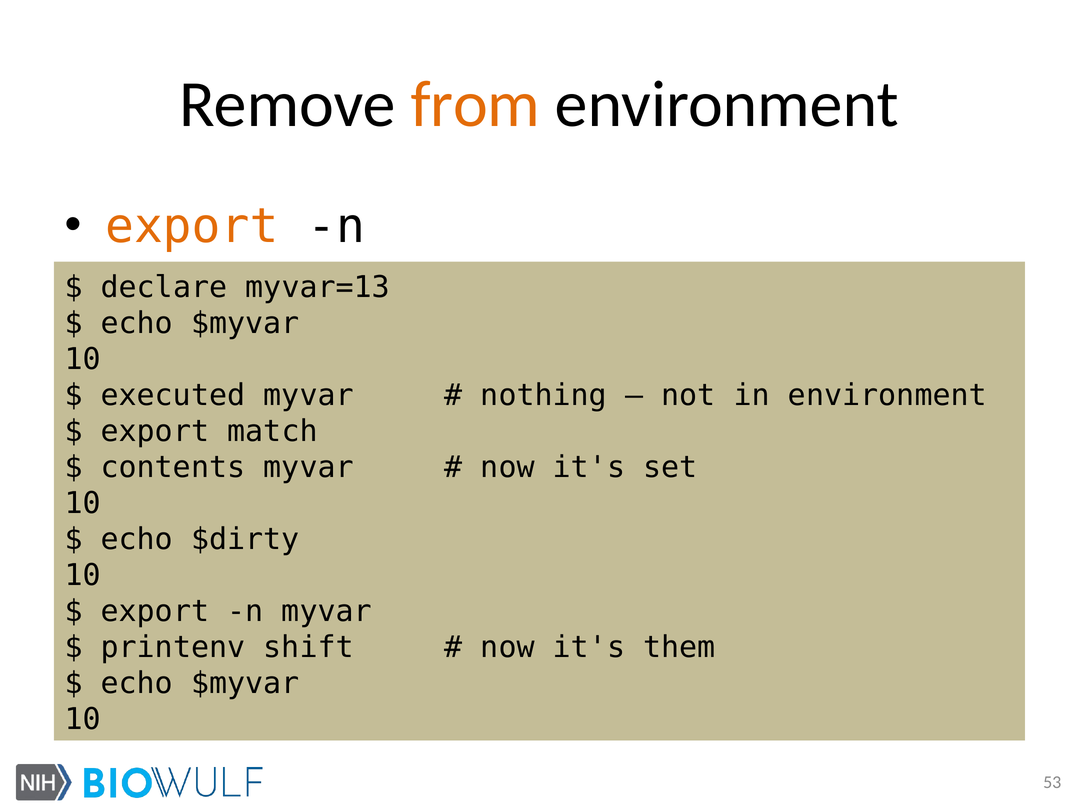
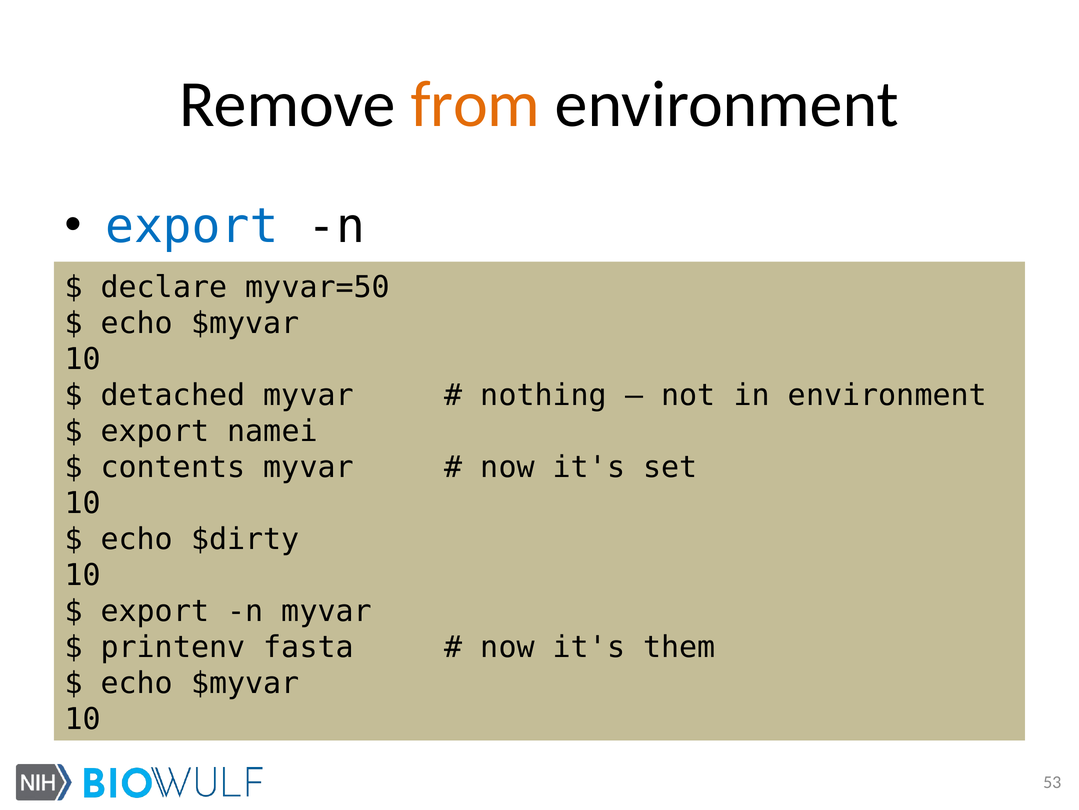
export at (192, 226) colour: orange -> blue
myvar=13: myvar=13 -> myvar=50
executed: executed -> detached
match: match -> namei
shift: shift -> fasta
